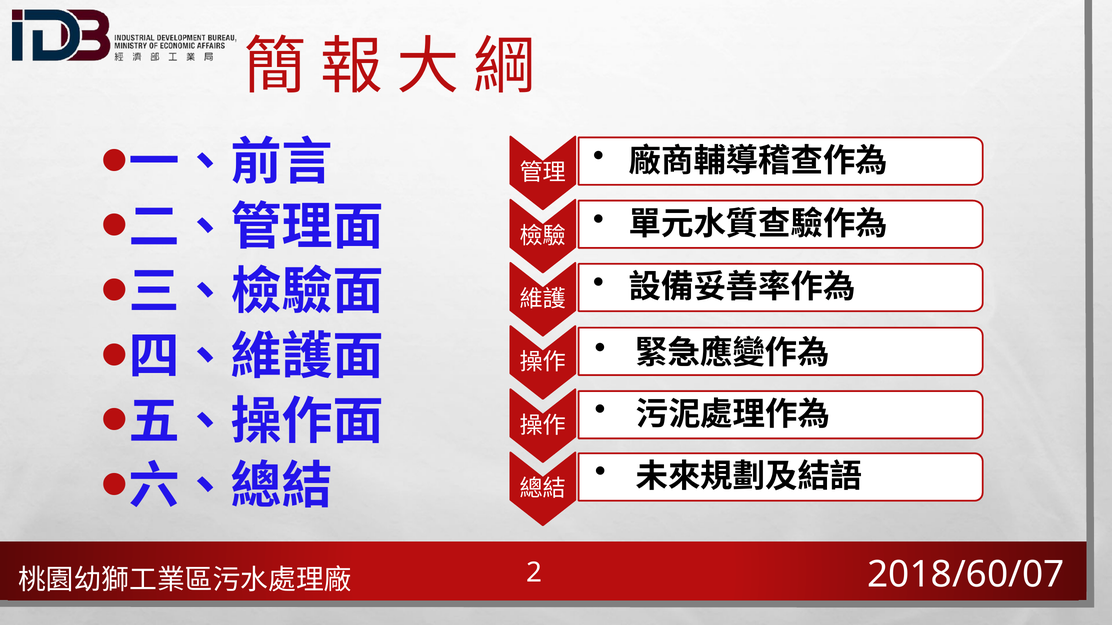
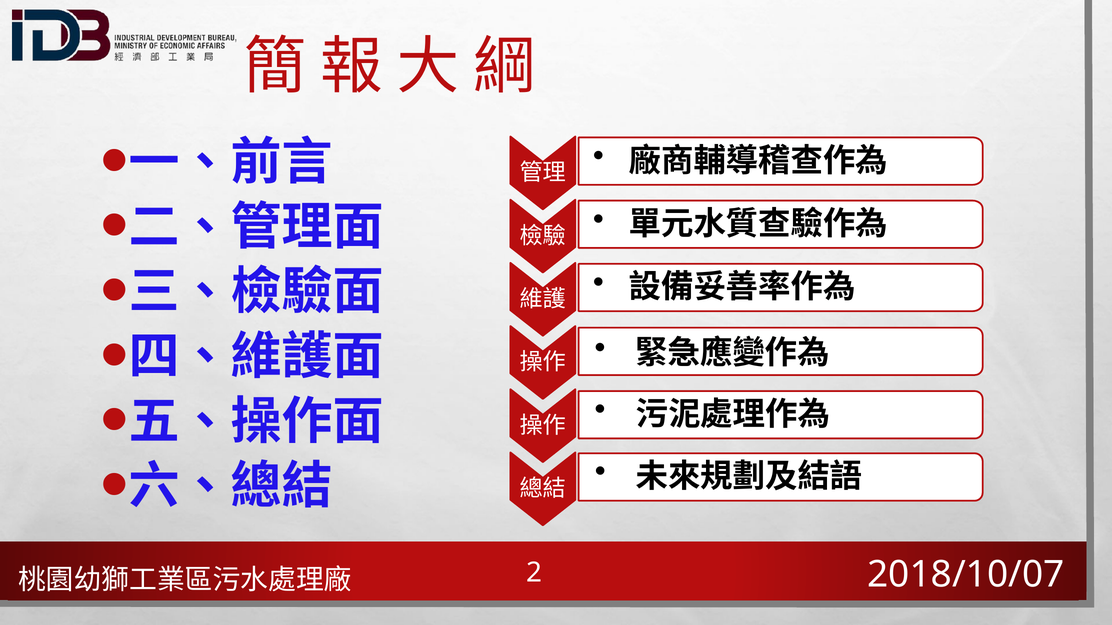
2018/60/07: 2018/60/07 -> 2018/10/07
